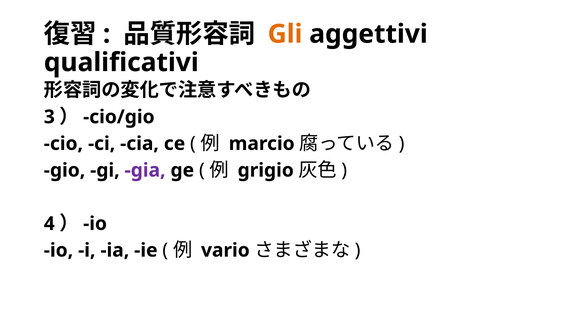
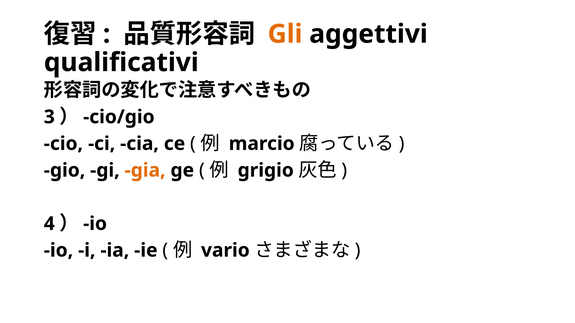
gia colour: purple -> orange
